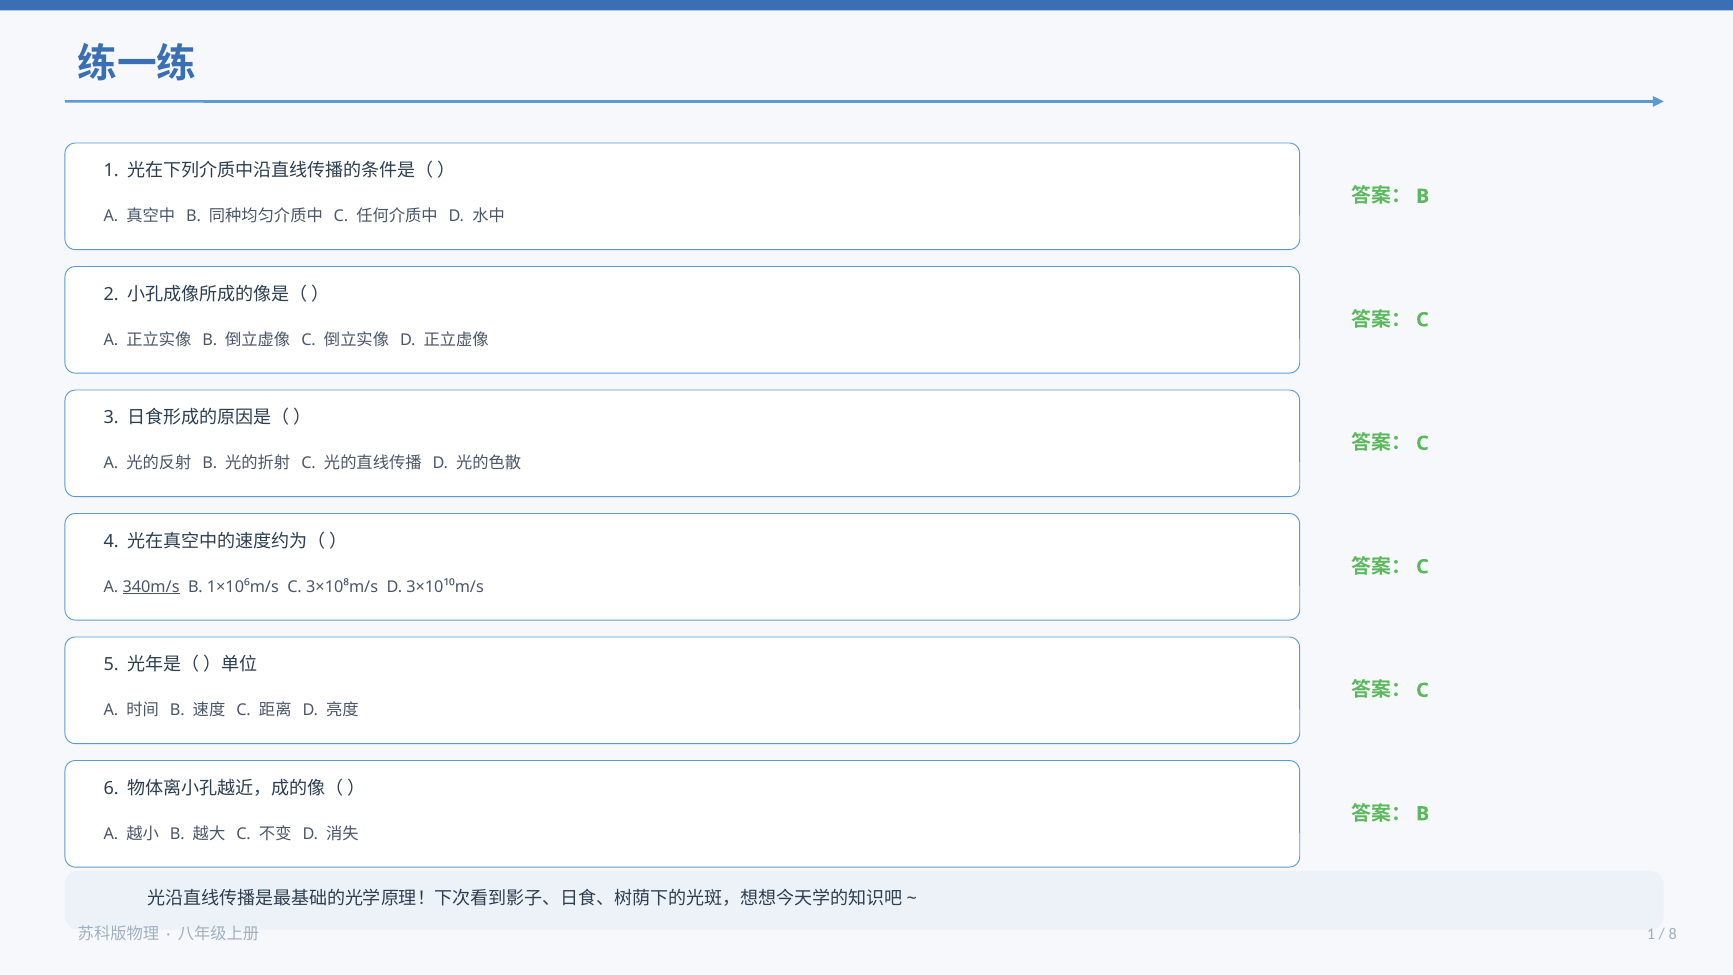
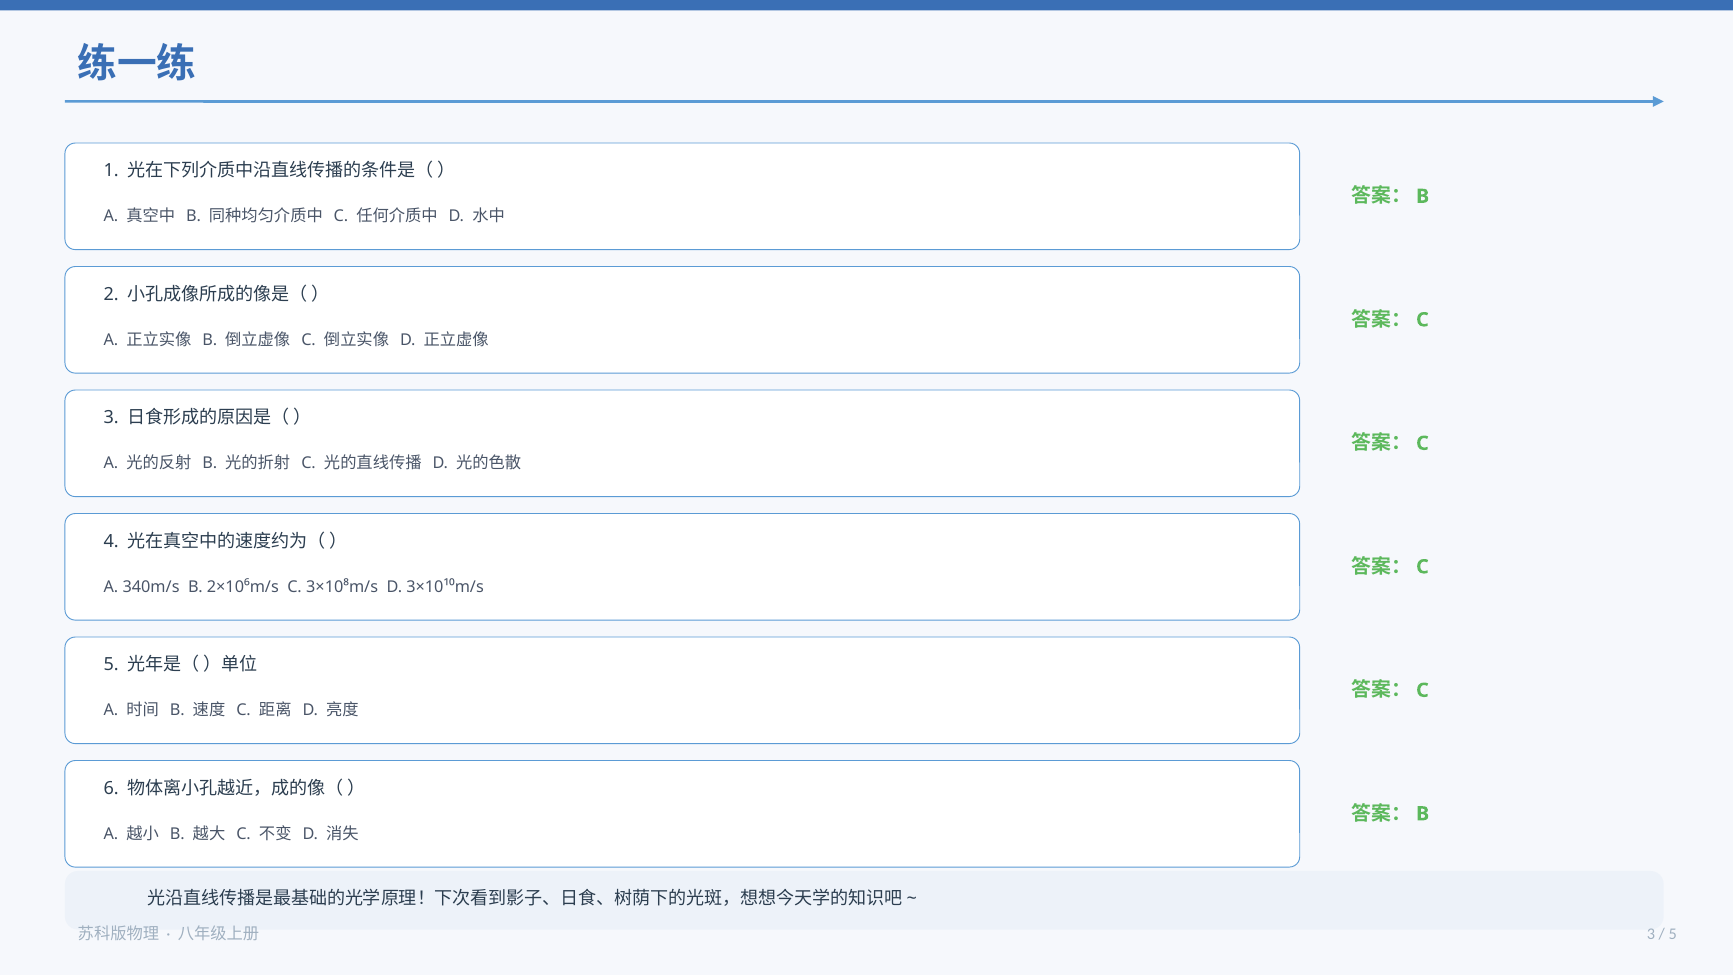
340m/s underline: present -> none
1×10⁶m/s: 1×10⁶m/s -> 2×10⁶m/s
1 at (1651, 934): 1 -> 3
8 at (1673, 934): 8 -> 5
